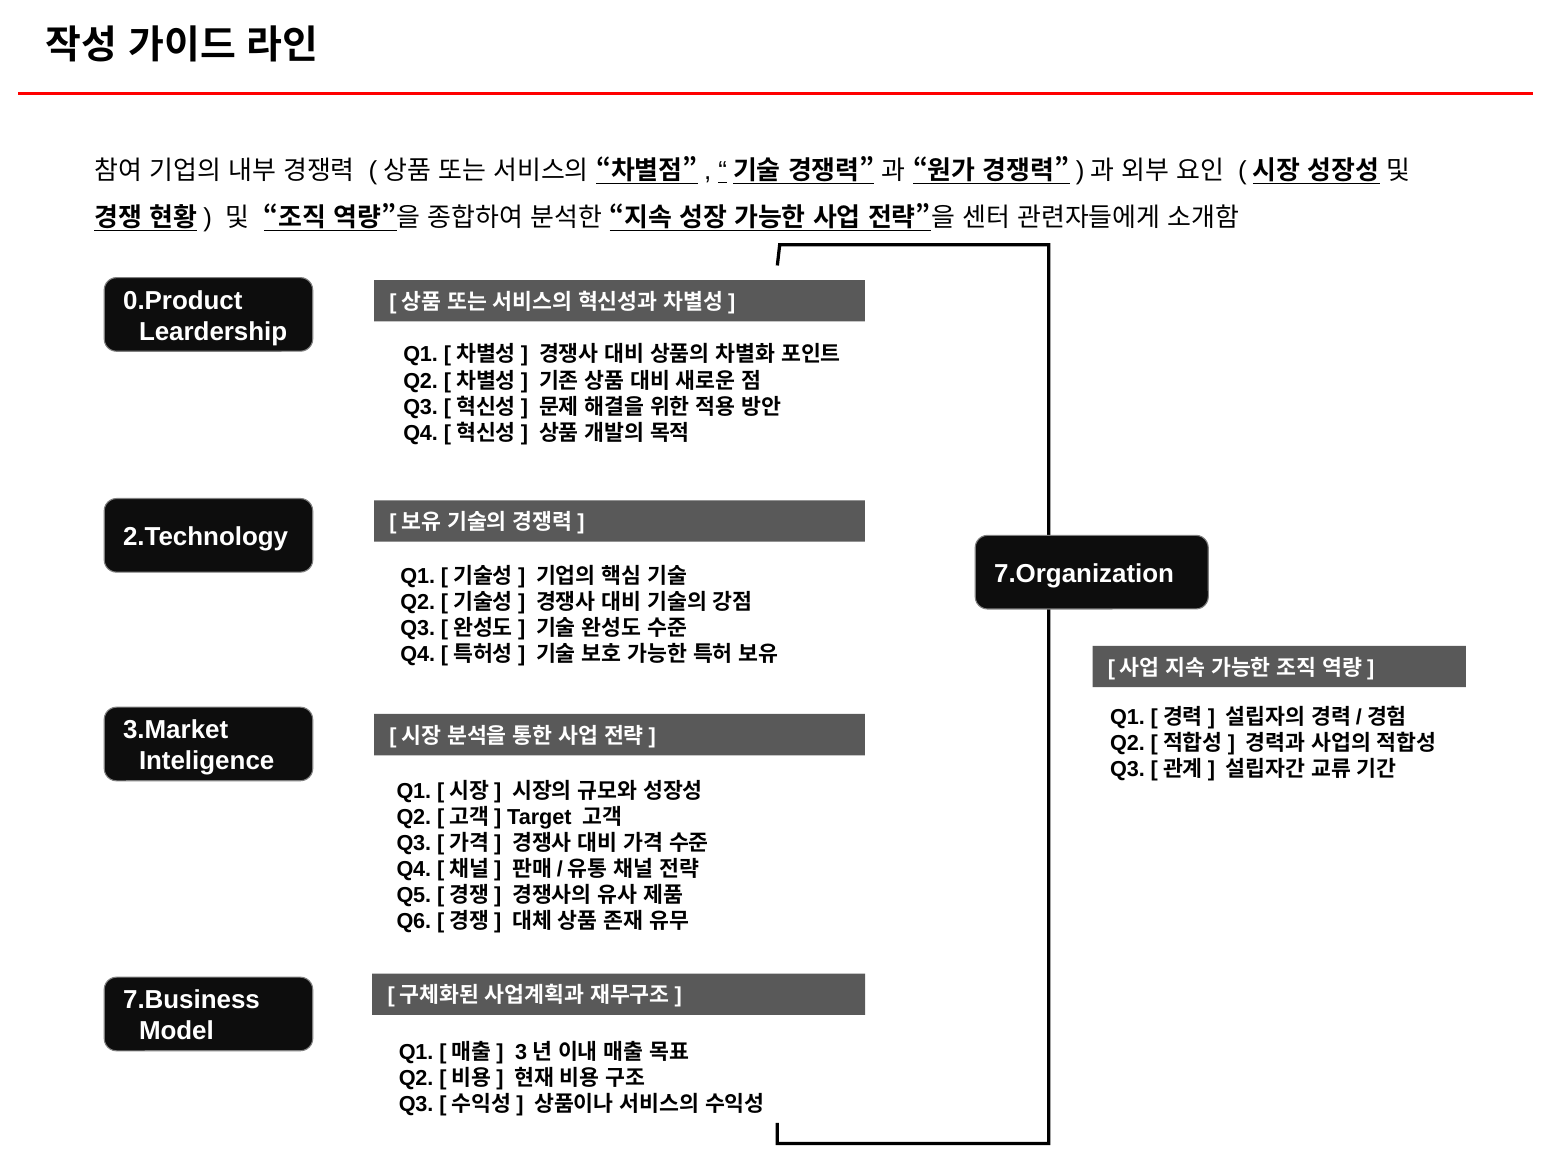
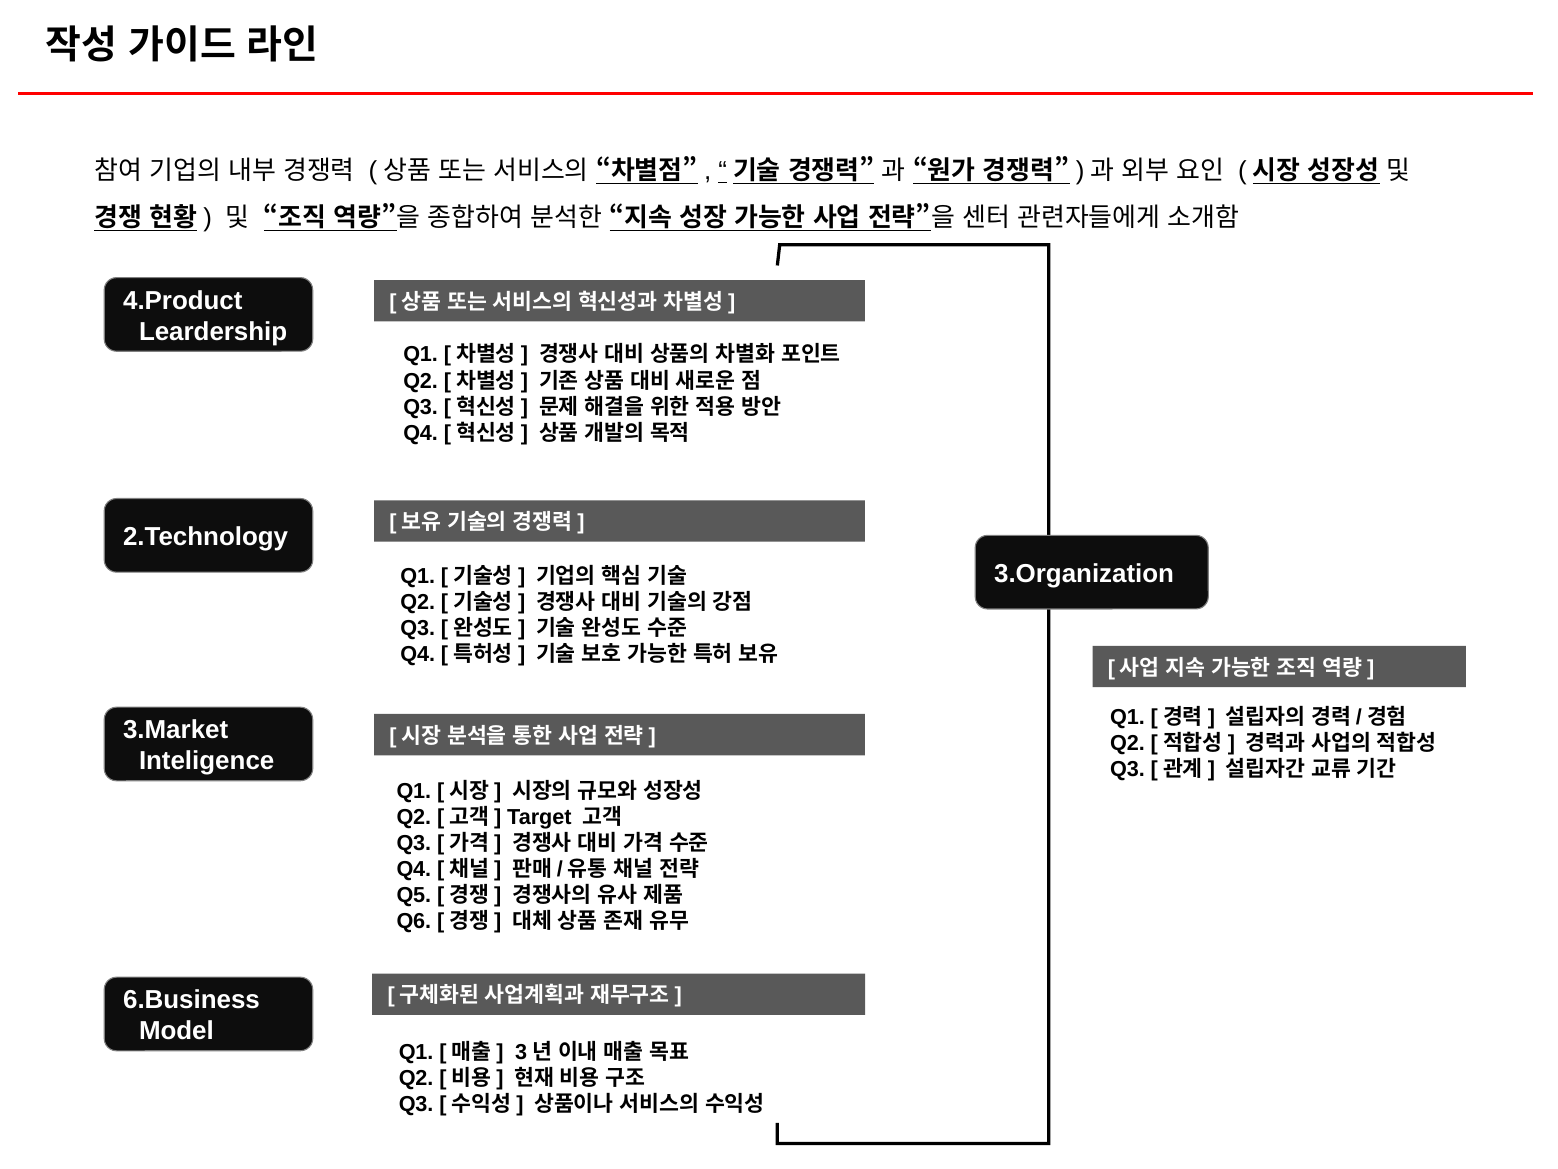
0.Product: 0.Product -> 4.Product
7.Organization: 7.Organization -> 3.Organization
7.Business: 7.Business -> 6.Business
